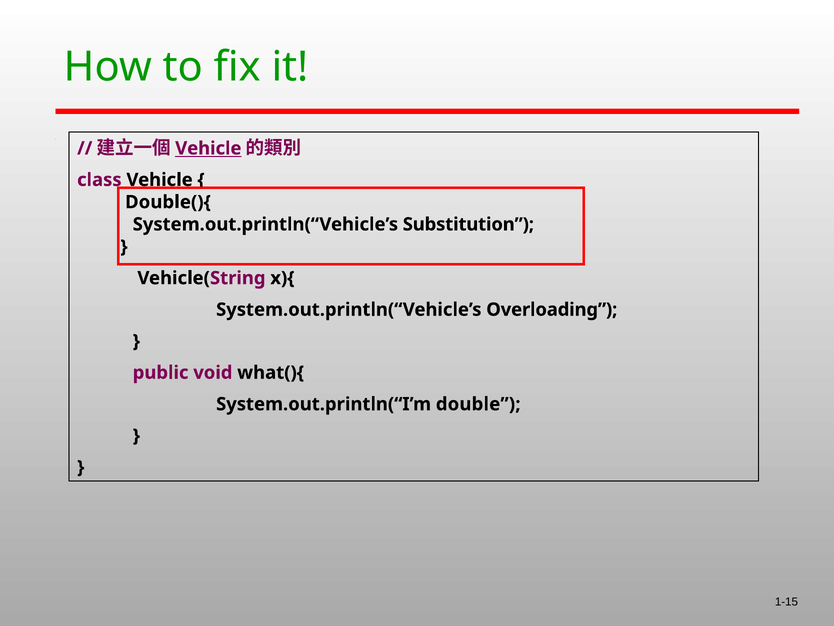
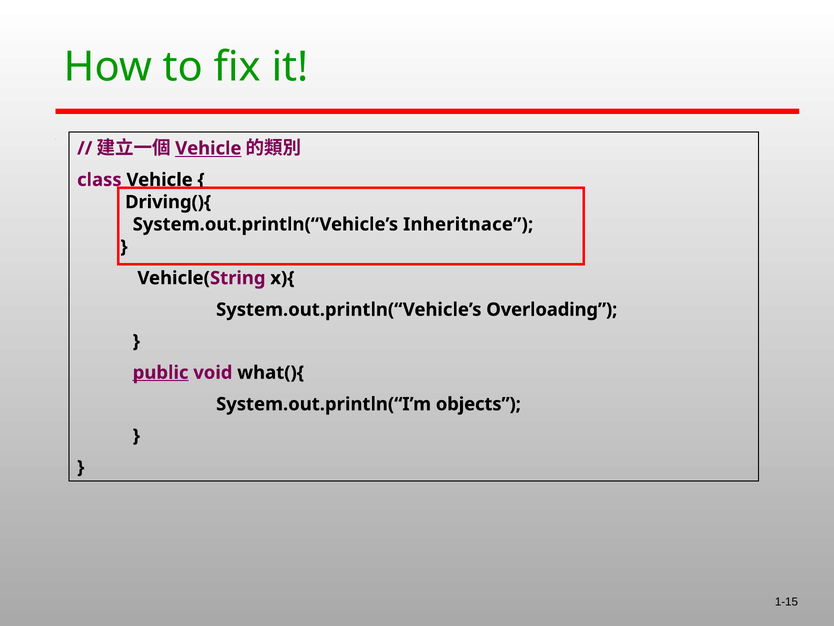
Double(){: Double(){ -> Driving(){
Substitution: Substitution -> Inheritnace
public underline: none -> present
double: double -> objects
